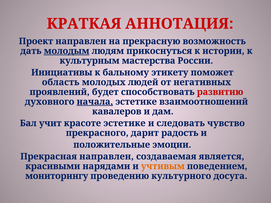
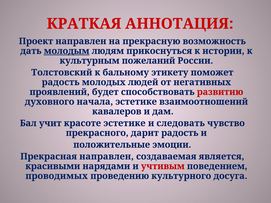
мастерства: мастерства -> пожеланий
Инициативы: Инициативы -> Толстовский
область at (61, 82): область -> радость
начала underline: present -> none
учтивым colour: orange -> red
мониторингу: мониторингу -> проводимых
